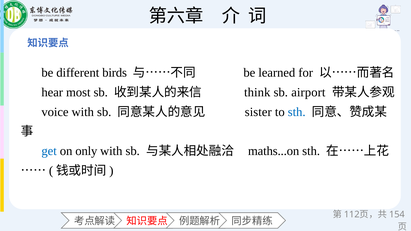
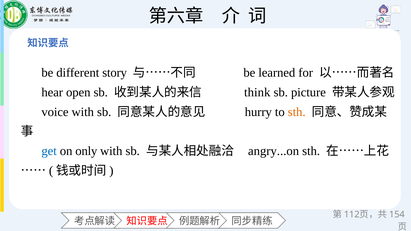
birds: birds -> story
most: most -> open
airport: airport -> picture
sister: sister -> hurry
sth at (297, 112) colour: blue -> orange
maths...on: maths...on -> angry...on
